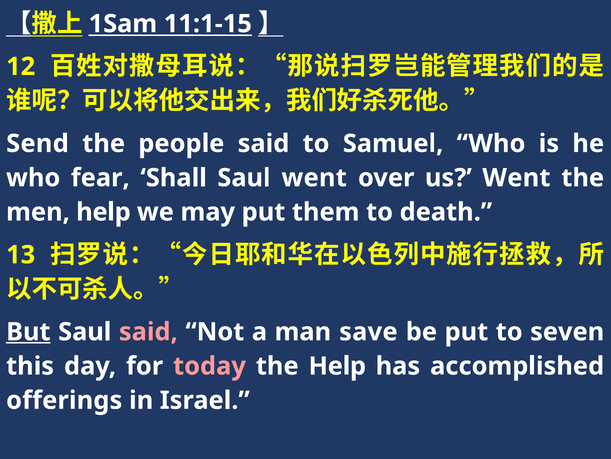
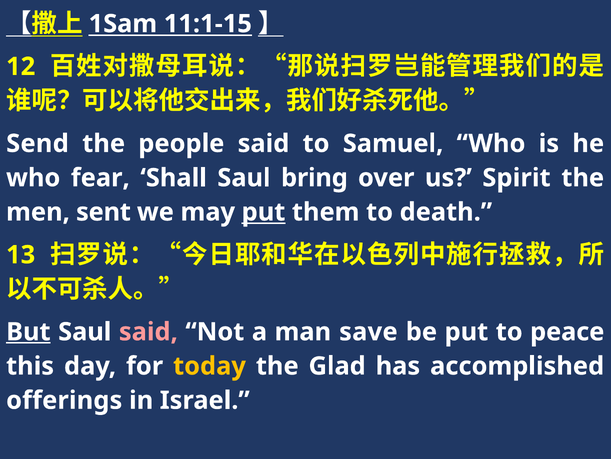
Saul went: went -> bring
us Went: Went -> Spirit
men help: help -> sent
put at (263, 212) underline: none -> present
seven: seven -> peace
today colour: pink -> yellow
the Help: Help -> Glad
